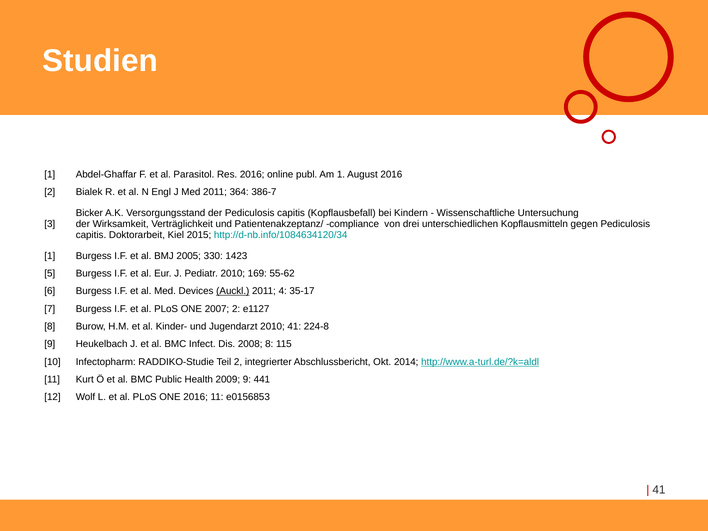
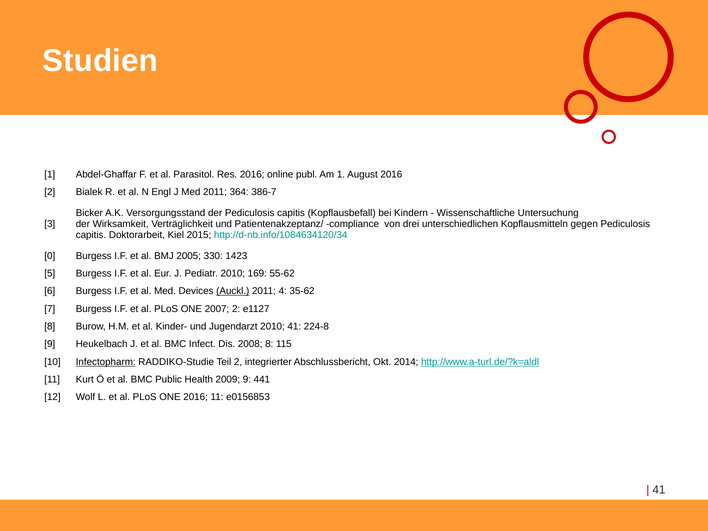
1 at (50, 256): 1 -> 0
35-17: 35-17 -> 35-62
Infectopharm underline: none -> present
